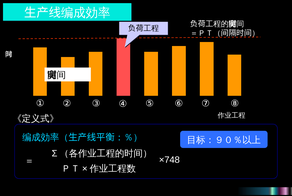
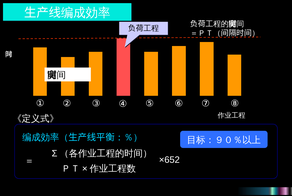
×748: ×748 -> ×652
